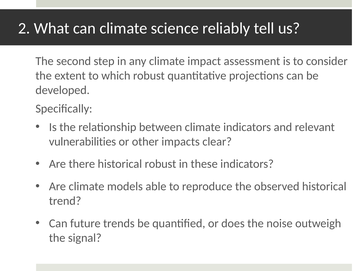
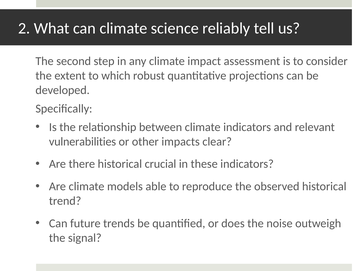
historical robust: robust -> crucial
